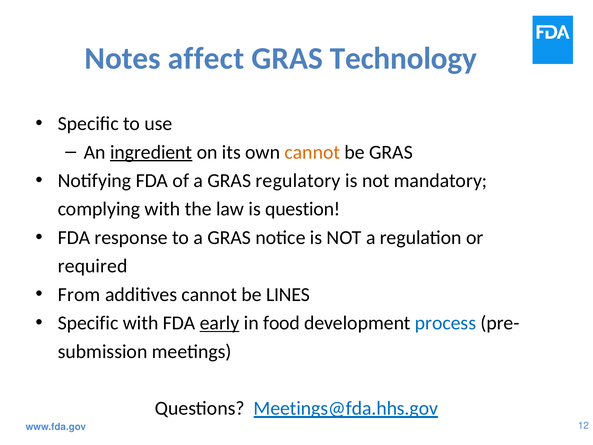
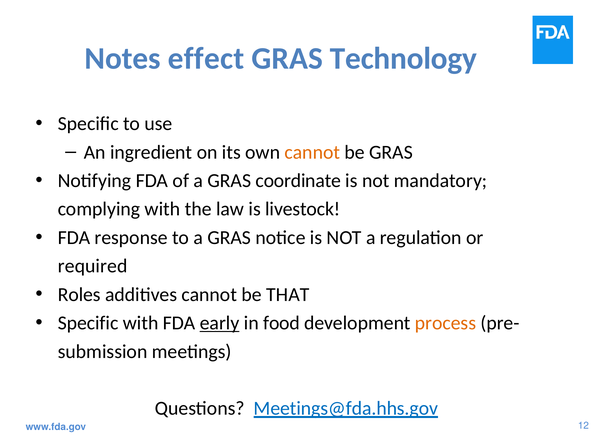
affect: affect -> effect
ingredient underline: present -> none
regulatory: regulatory -> coordinate
question: question -> livestock
From: From -> Roles
LINES: LINES -> THAT
process colour: blue -> orange
